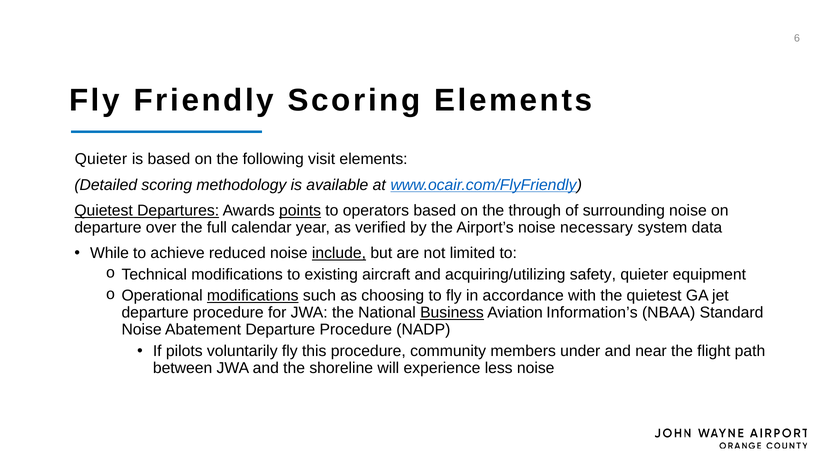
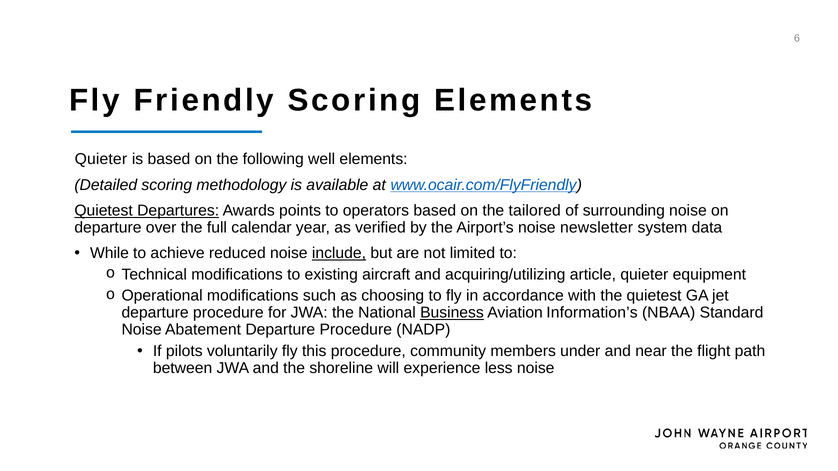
visit: visit -> well
points underline: present -> none
through: through -> tailored
necessary: necessary -> newsletter
safety: safety -> article
modifications at (253, 296) underline: present -> none
